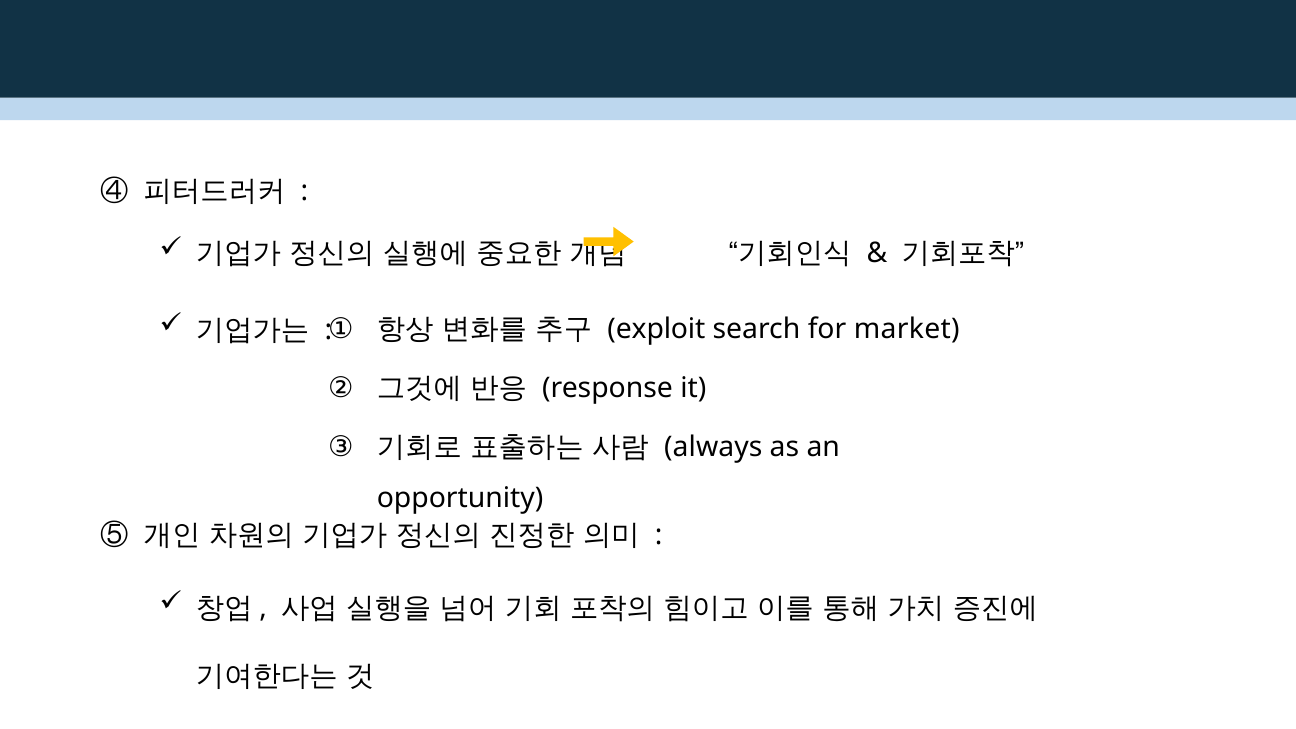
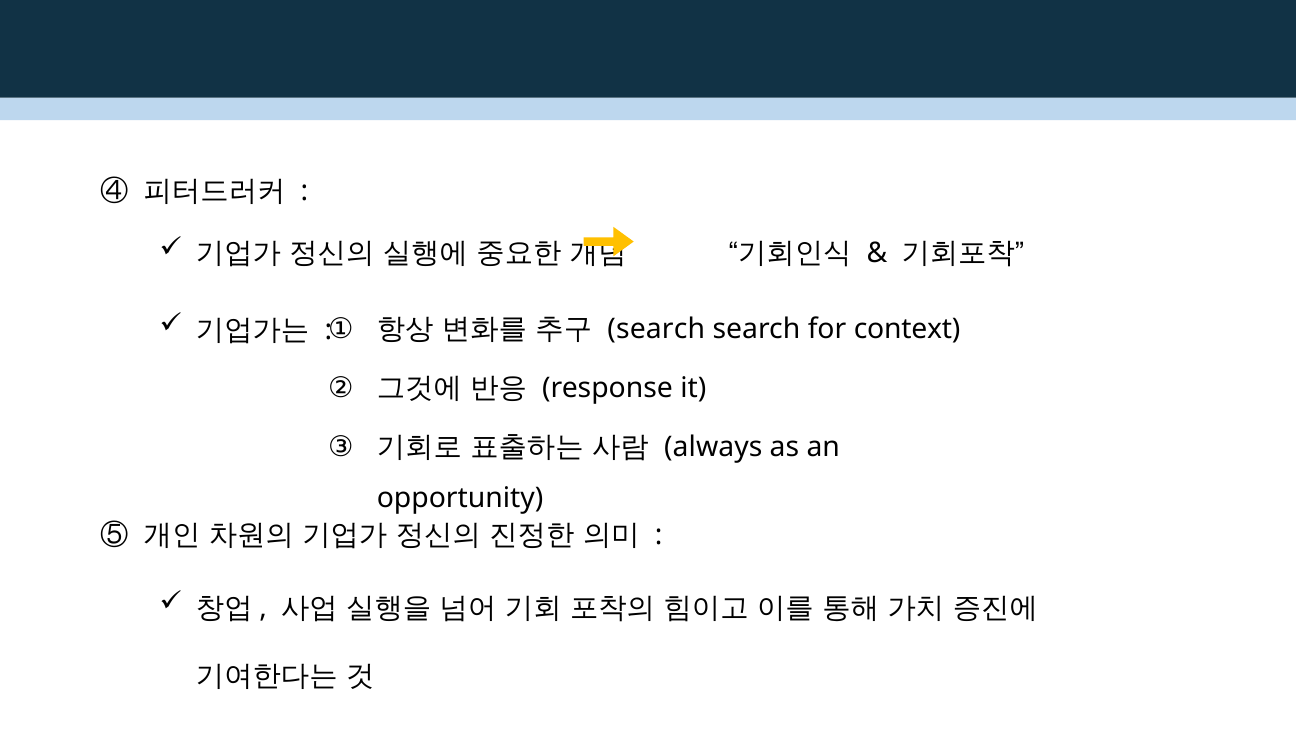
exploit at (656, 329): exploit -> search
market: market -> context
